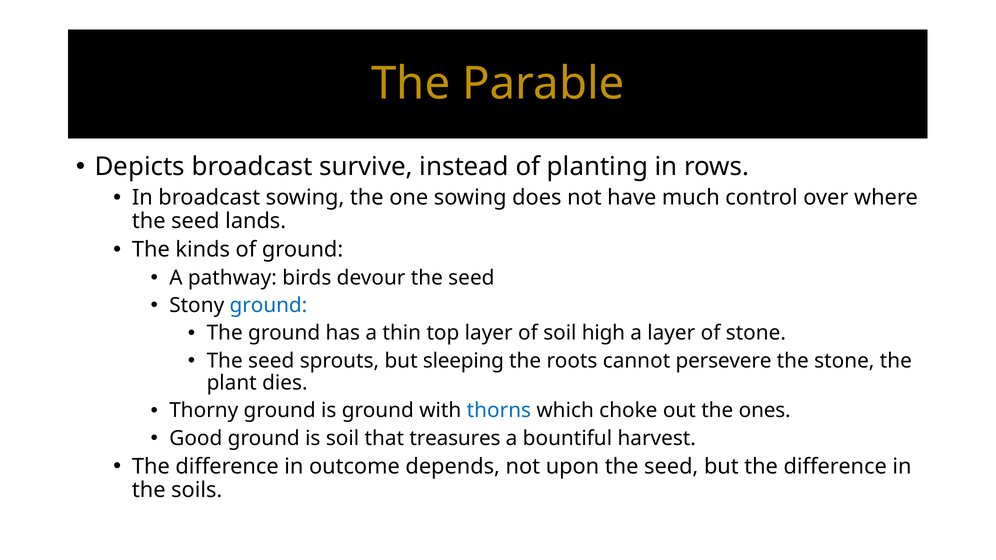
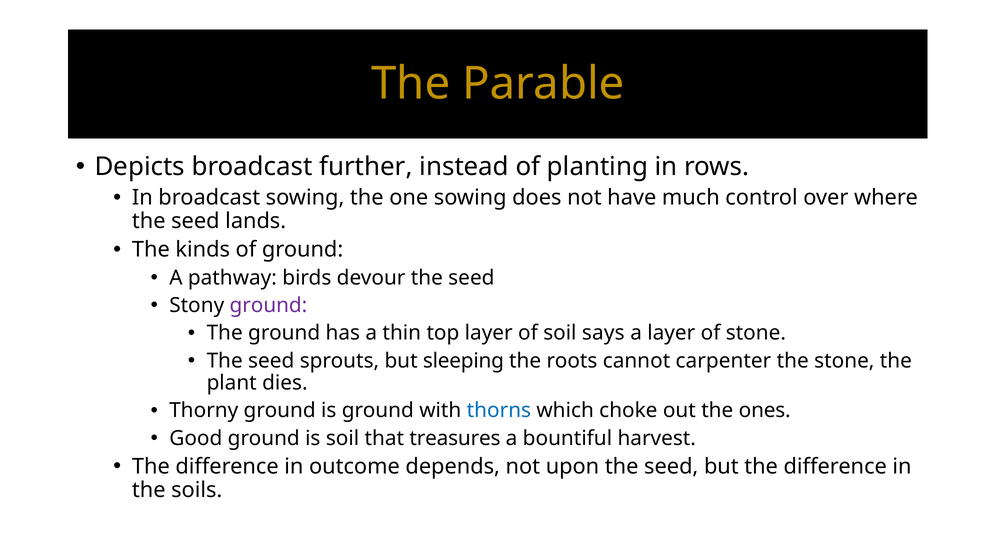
survive: survive -> further
ground at (268, 306) colour: blue -> purple
high: high -> says
persevere: persevere -> carpenter
